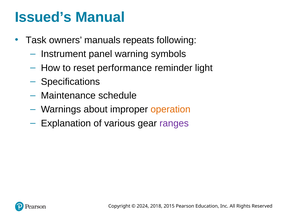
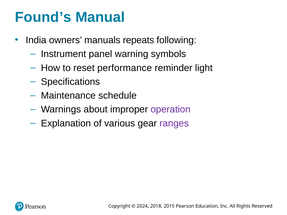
Issued’s: Issued’s -> Found’s
Task: Task -> India
operation colour: orange -> purple
